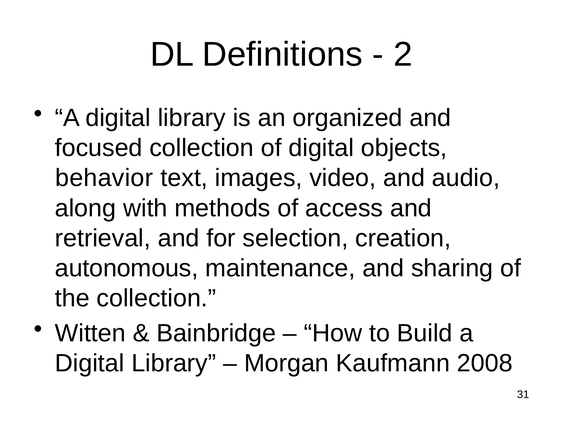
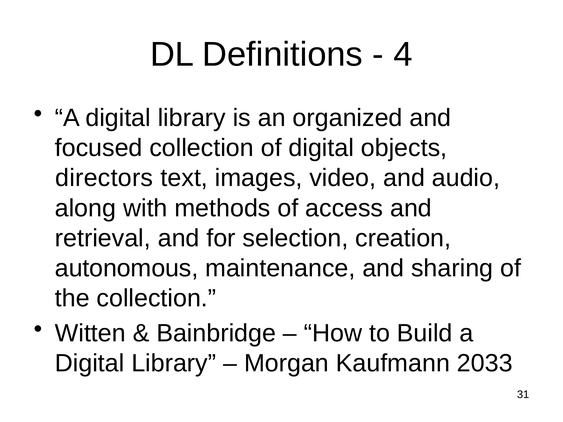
2: 2 -> 4
behavior: behavior -> directors
2008: 2008 -> 2033
